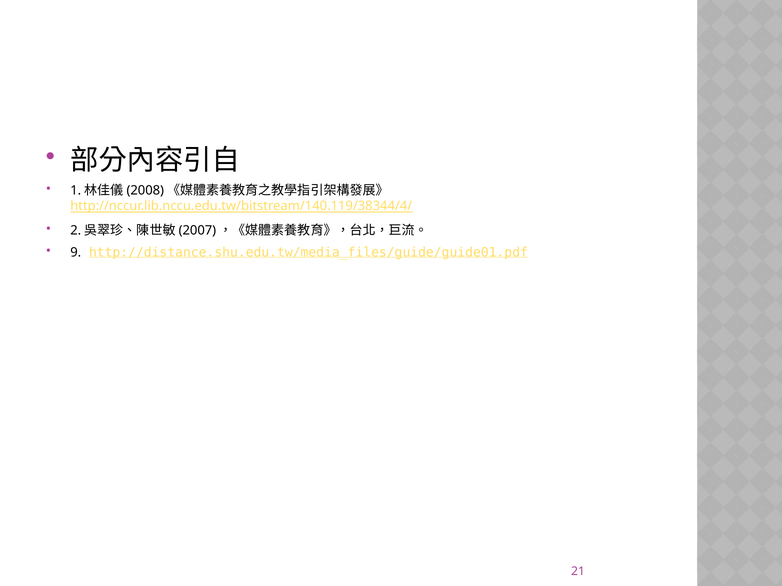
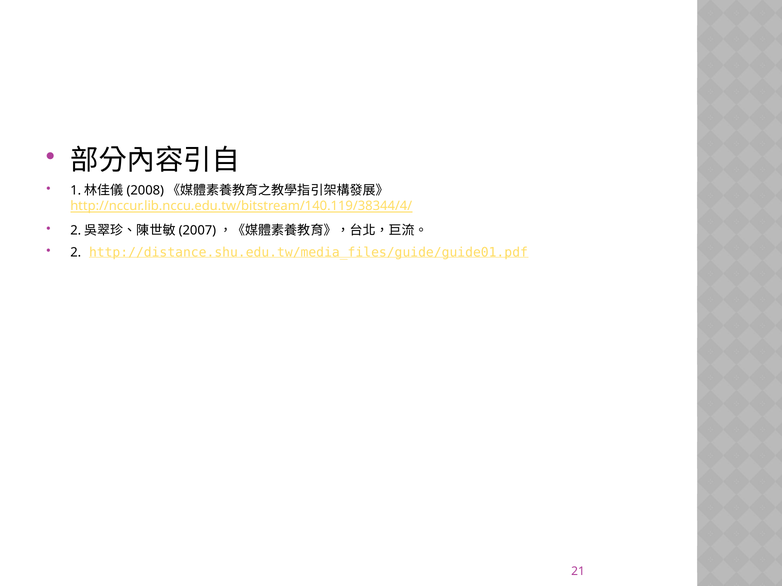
9: 9 -> 2
